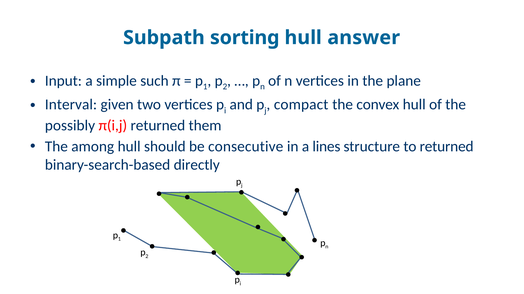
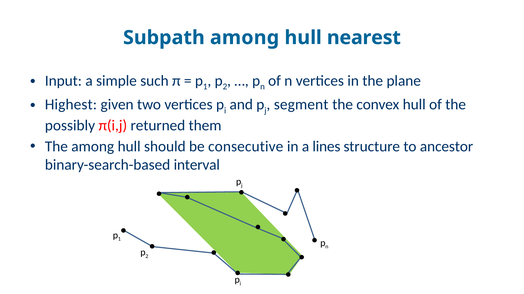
Subpath sorting: sorting -> among
answer: answer -> nearest
Interval: Interval -> Highest
compact: compact -> segment
to returned: returned -> ancestor
directly: directly -> interval
